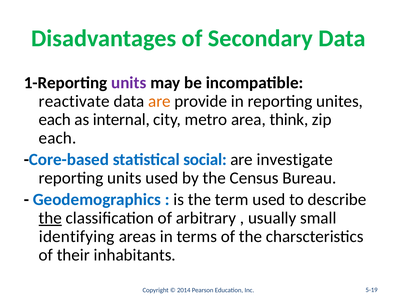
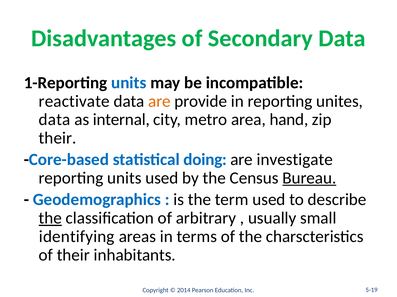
units at (129, 83) colour: purple -> blue
each at (55, 120): each -> data
think: think -> hand
each at (58, 138): each -> their
social: social -> doing
Bureau underline: none -> present
